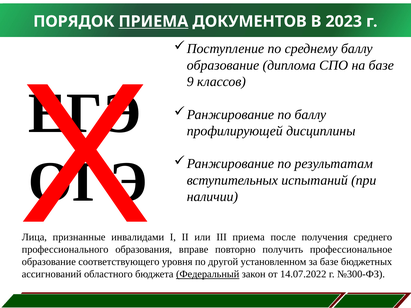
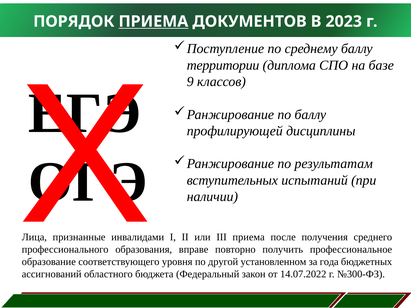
образование at (223, 65): образование -> территории
за базе: базе -> года
Федеральный underline: present -> none
